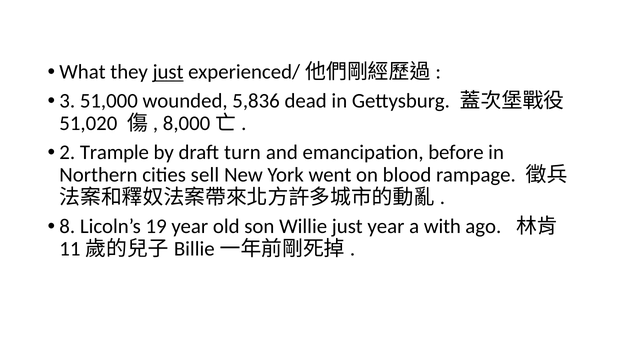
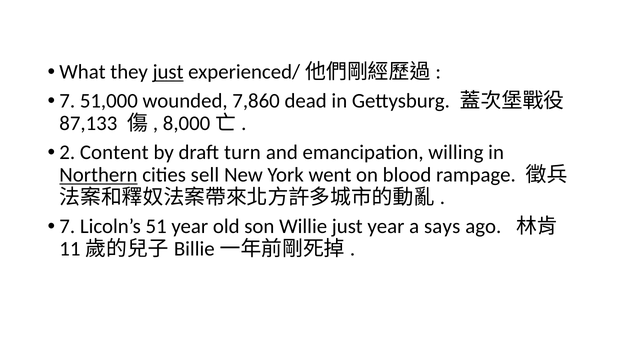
3 at (67, 101): 3 -> 7
5,836: 5,836 -> 7,860
51,020: 51,020 -> 87,133
Trample: Trample -> Content
before: before -> willing
Northern underline: none -> present
8 at (67, 227): 8 -> 7
19: 19 -> 51
with: with -> says
